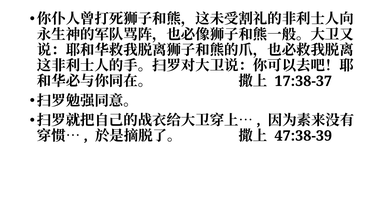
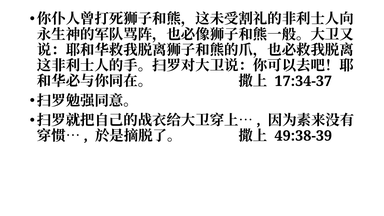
17:38-37: 17:38-37 -> 17:34-37
47:38-39: 47:38-39 -> 49:38-39
